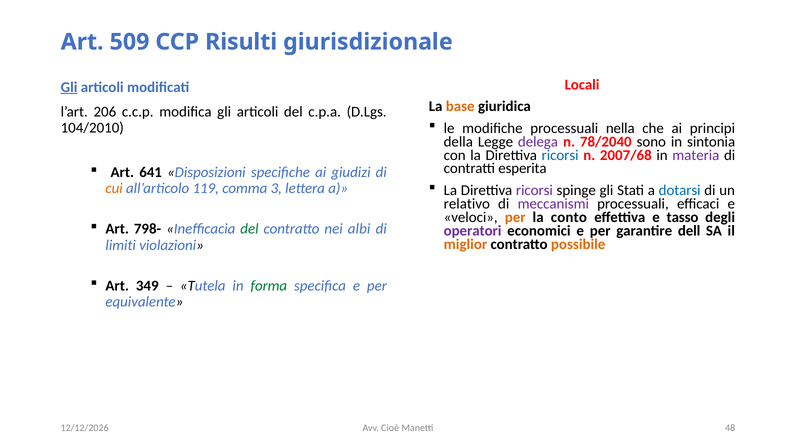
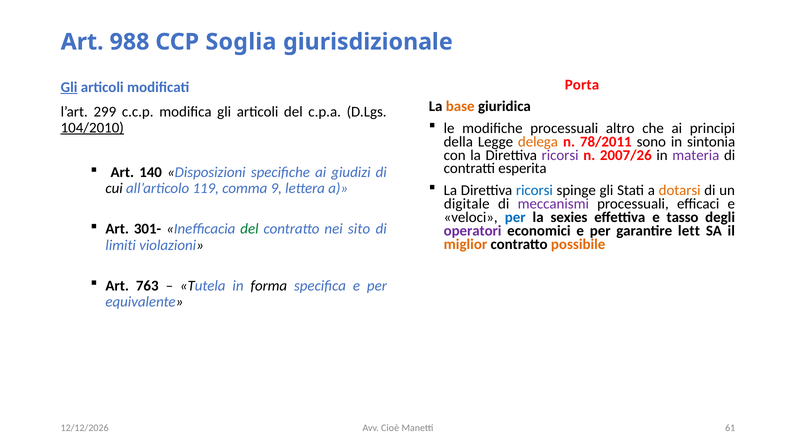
509: 509 -> 988
Risulti: Risulti -> Soglia
Locali: Locali -> Porta
206: 206 -> 299
nella: nella -> altro
104/2010 underline: none -> present
delega colour: purple -> orange
78/2040: 78/2040 -> 78/2011
ricorsi at (560, 155) colour: blue -> purple
2007/68: 2007/68 -> 2007/26
641: 641 -> 140
cui colour: orange -> black
3: 3 -> 9
ricorsi at (534, 190) colour: purple -> blue
dotarsi colour: blue -> orange
relativo: relativo -> digitale
per at (515, 217) colour: orange -> blue
conto: conto -> sexies
798-: 798- -> 301-
albi: albi -> sito
dell: dell -> lett
349: 349 -> 763
forma colour: green -> black
48: 48 -> 61
